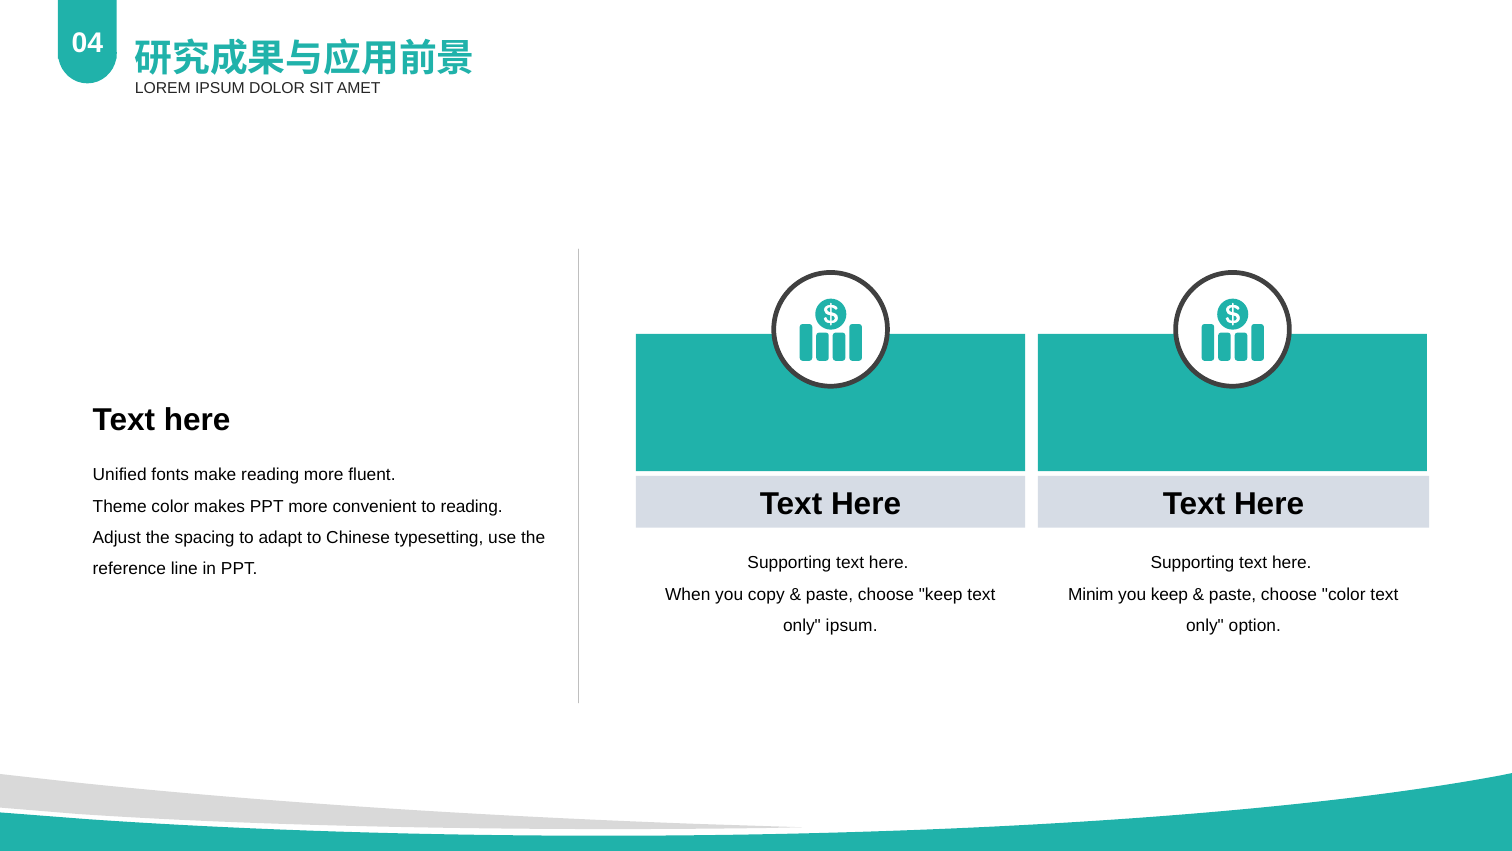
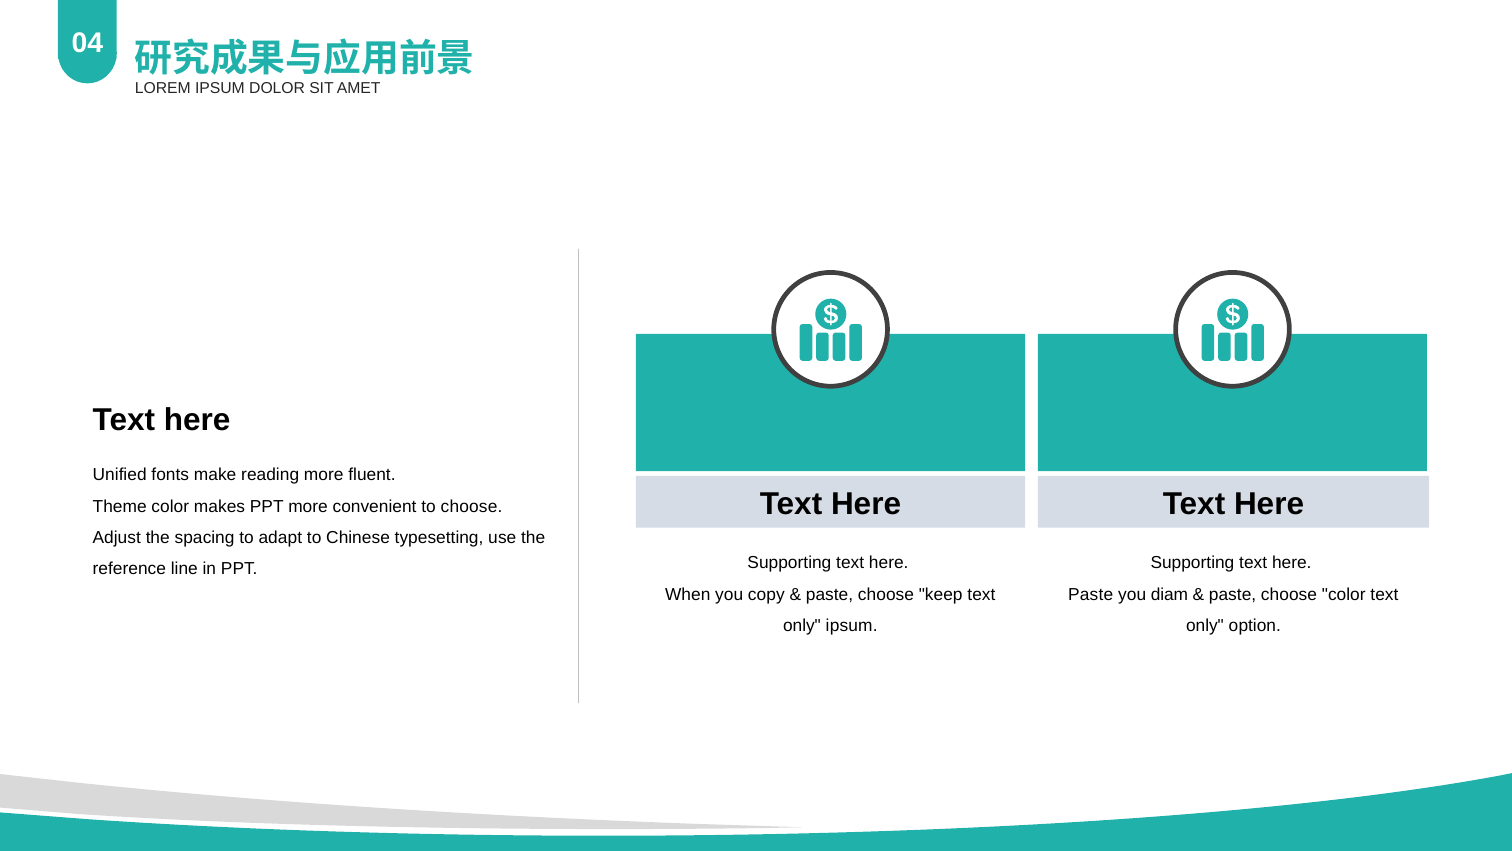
to reading: reading -> choose
Minim at (1091, 594): Minim -> Paste
you keep: keep -> diam
